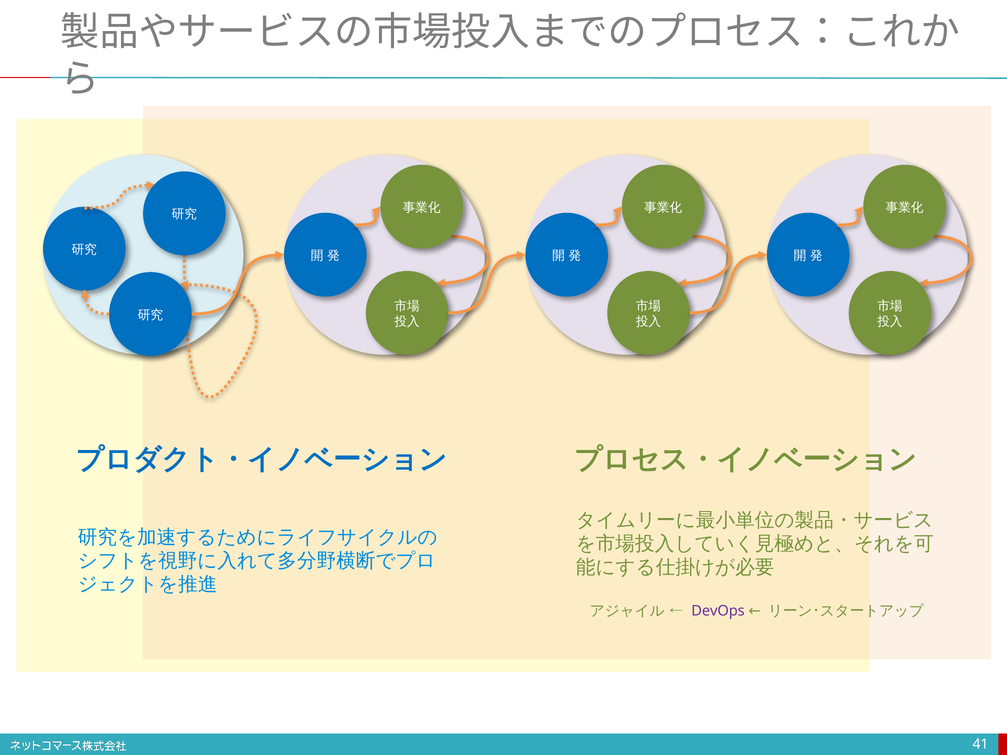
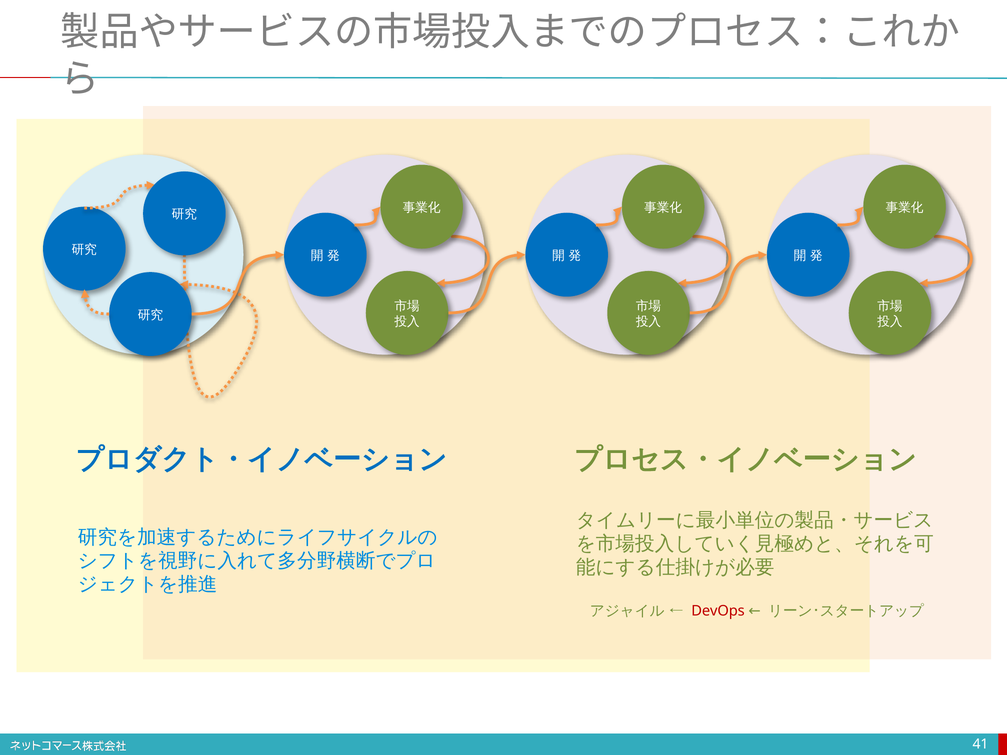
DevOps colour: purple -> red
